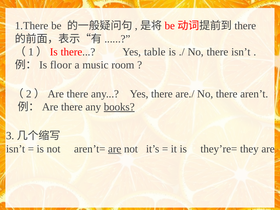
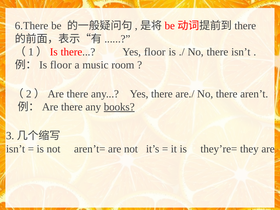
1.There: 1.There -> 6.There
Yes table: table -> floor
are at (115, 149) underline: present -> none
